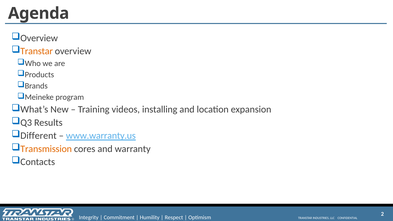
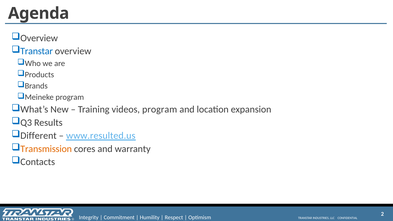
Transtar at (37, 51) colour: orange -> blue
videos installing: installing -> program
www.warranty.us: www.warranty.us -> www.resulted.us
